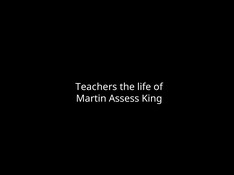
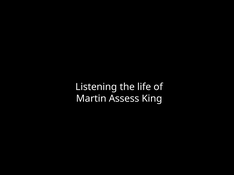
Teachers: Teachers -> Listening
